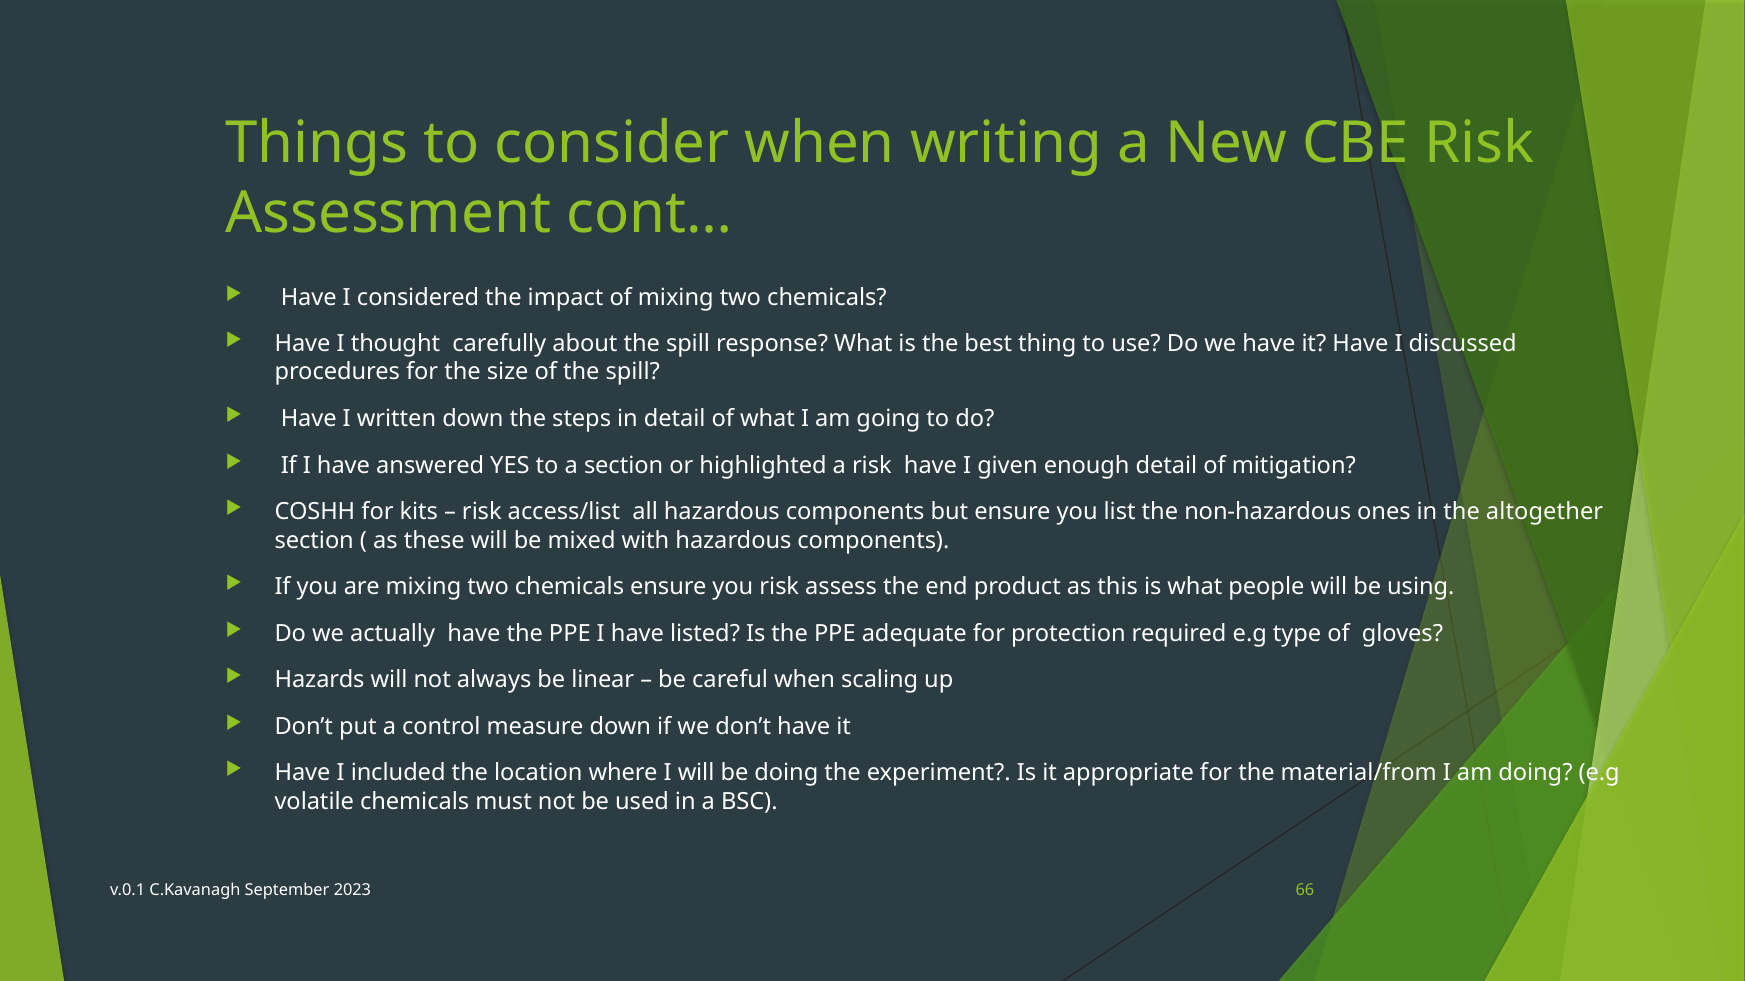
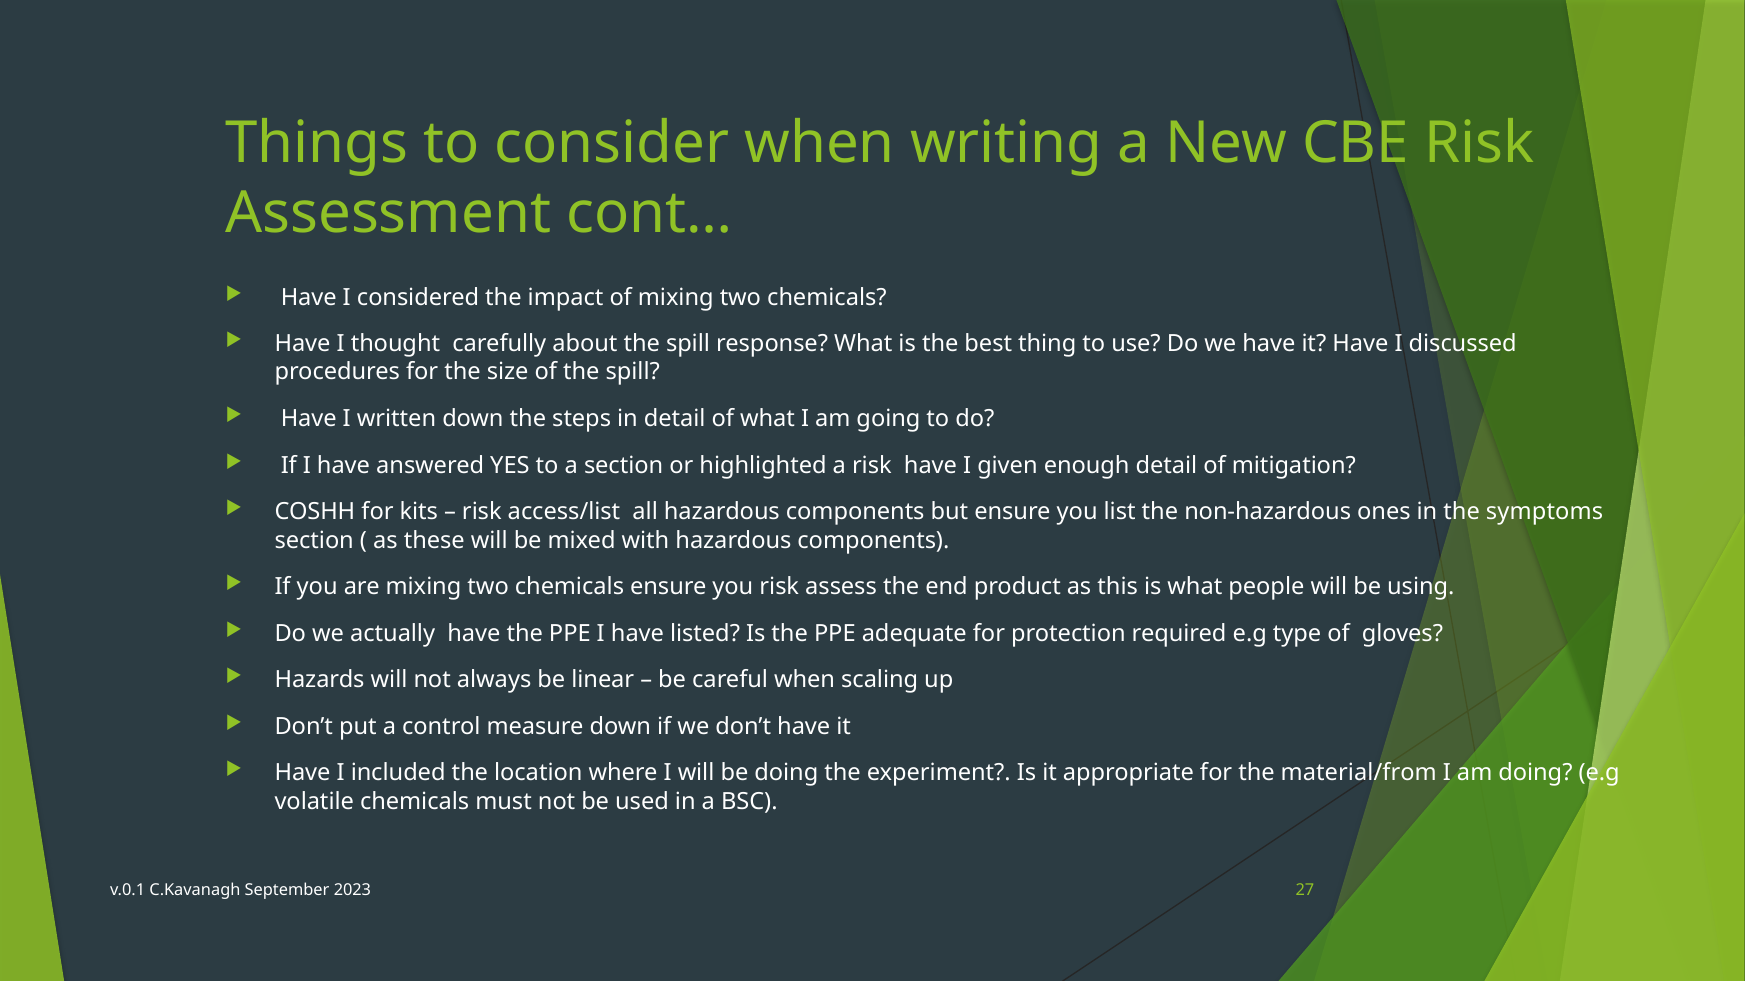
altogether: altogether -> symptoms
66: 66 -> 27
